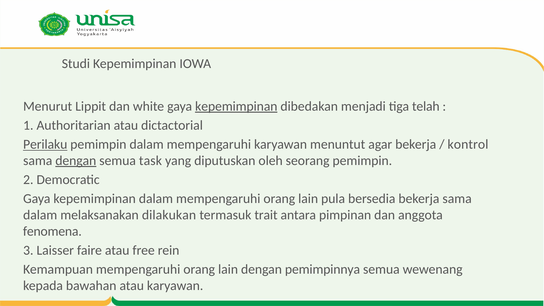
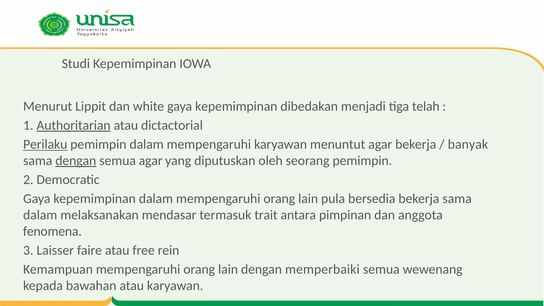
kepemimpinan at (236, 106) underline: present -> none
Authoritarian underline: none -> present
kontrol: kontrol -> banyak
semua task: task -> agar
dilakukan: dilakukan -> mendasar
pemimpinnya: pemimpinnya -> memperbaiki
